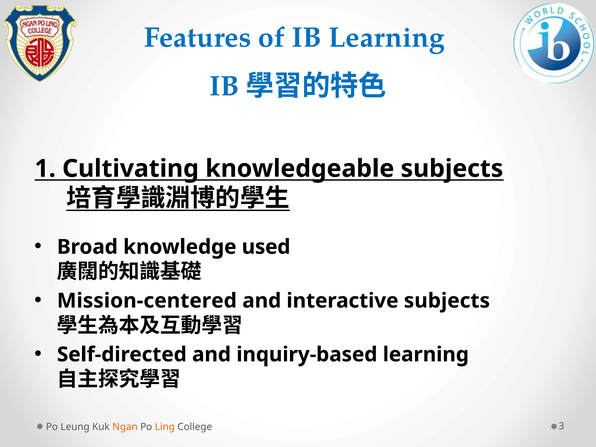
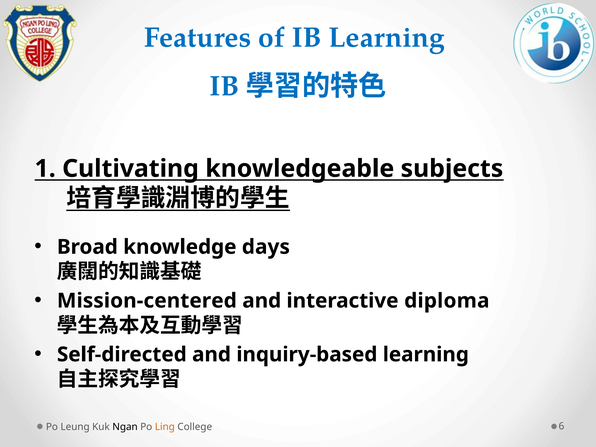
used: used -> days
interactive subjects: subjects -> diploma
Ngan colour: orange -> black
3: 3 -> 6
